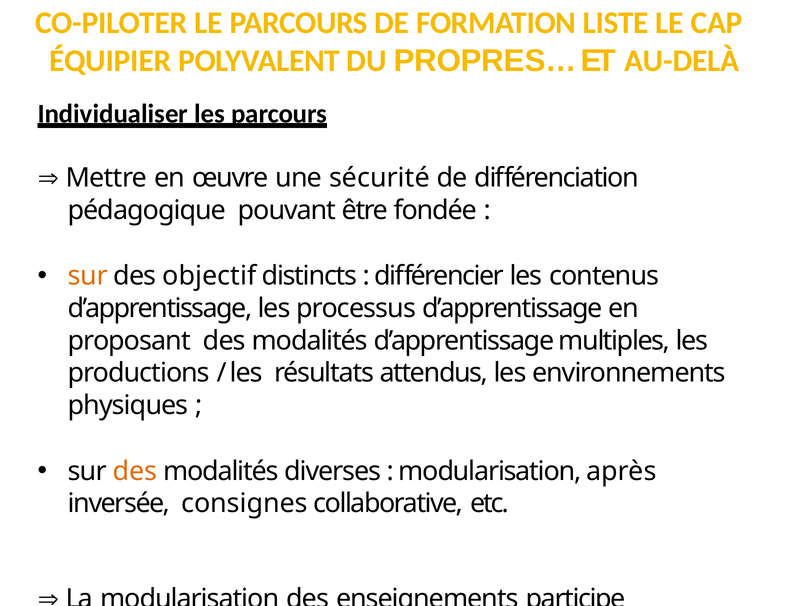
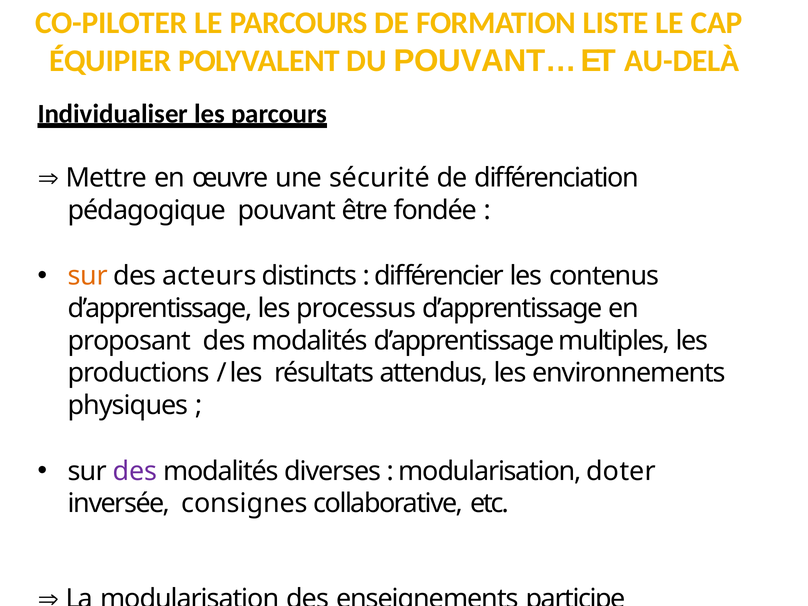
PROPRES…: PROPRES… -> POUVANT…
objectif: objectif -> acteurs
des at (135, 471) colour: orange -> purple
après: après -> doter
